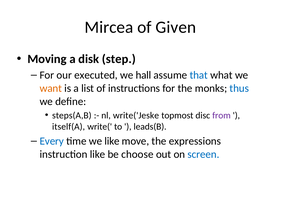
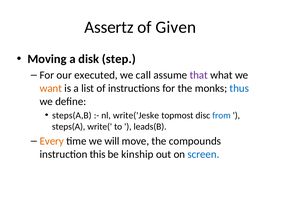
Mircea: Mircea -> Assertz
hall: hall -> call
that colour: blue -> purple
from colour: purple -> blue
itself(A: itself(A -> steps(A
Every colour: blue -> orange
we like: like -> will
expressions: expressions -> compounds
instruction like: like -> this
choose: choose -> kinship
